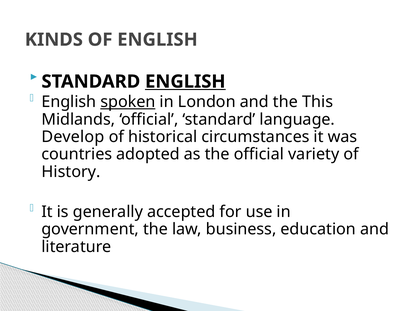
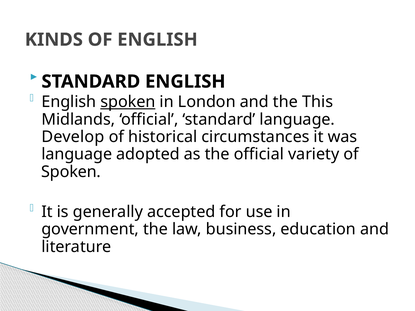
ENGLISH at (185, 82) underline: present -> none
countries at (77, 154): countries -> language
History at (71, 172): History -> Spoken
